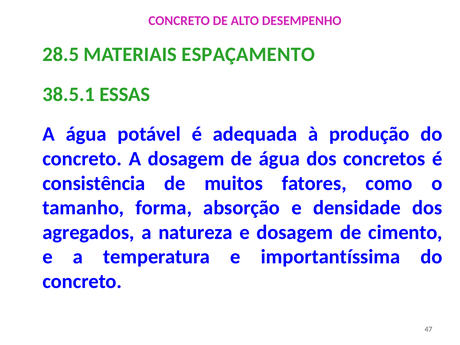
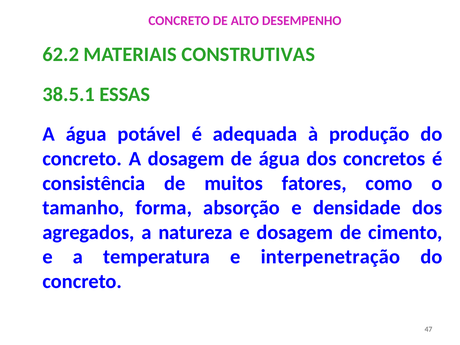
28.5: 28.5 -> 62.2
ESPAÇAMENTO: ESPAÇAMENTO -> CONSTRUTIVAS
importantíssima: importantíssima -> interpenetração
